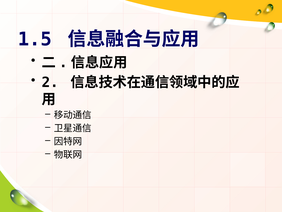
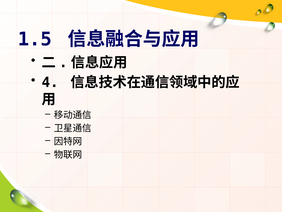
2: 2 -> 4
